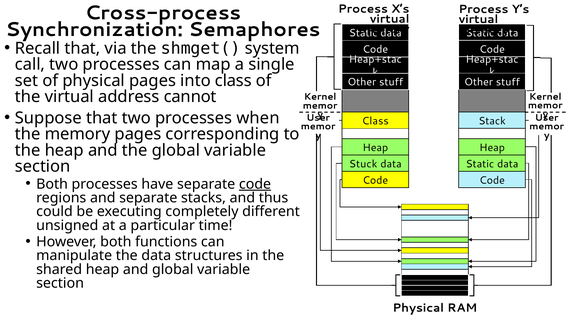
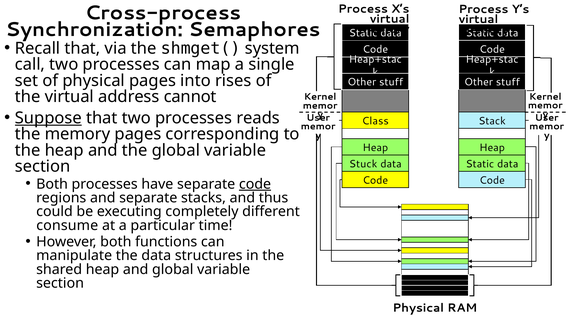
into class: class -> rises
Suppose underline: none -> present
when: when -> reads
unsigned: unsigned -> consume
